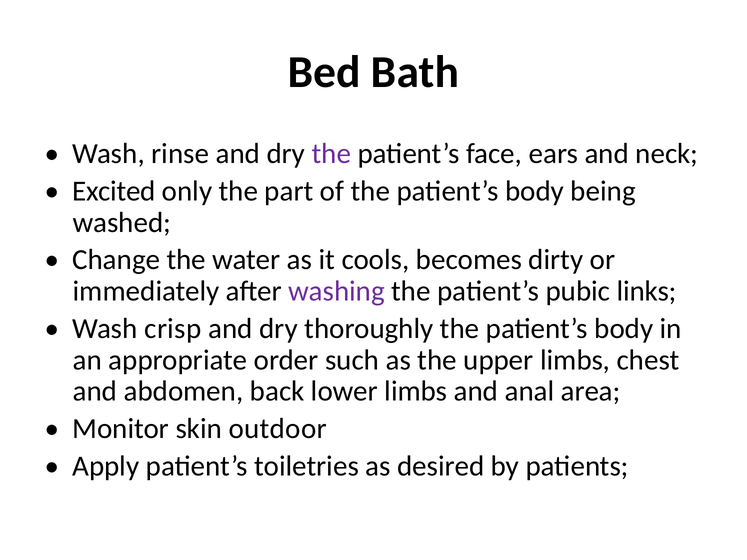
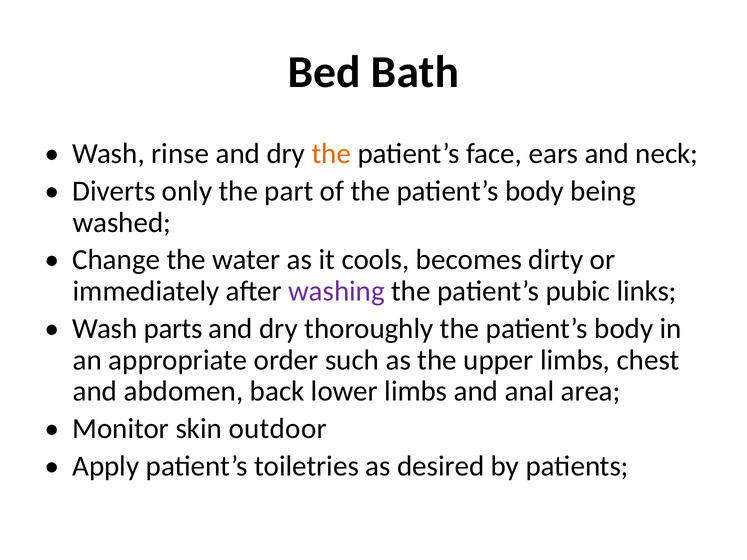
the at (331, 154) colour: purple -> orange
Excited: Excited -> Diverts
crisp: crisp -> parts
